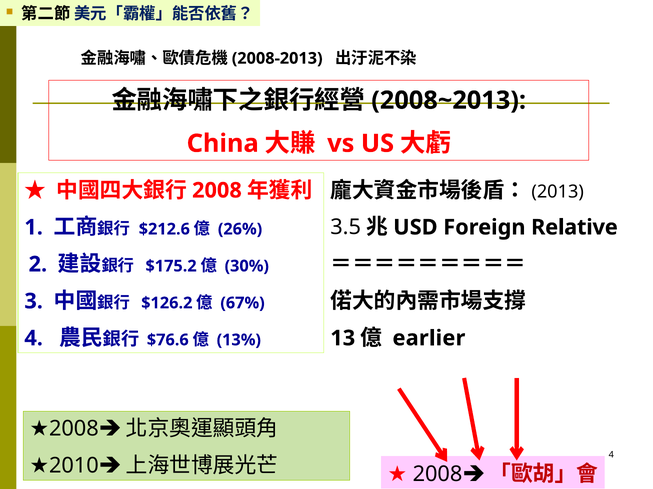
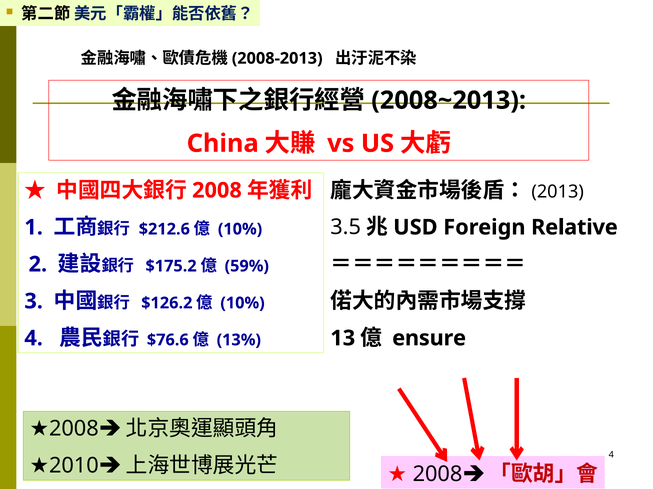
26% at (240, 229): 26% -> 10%
30%: 30% -> 59%
67% at (243, 303): 67% -> 10%
earlier: earlier -> ensure
